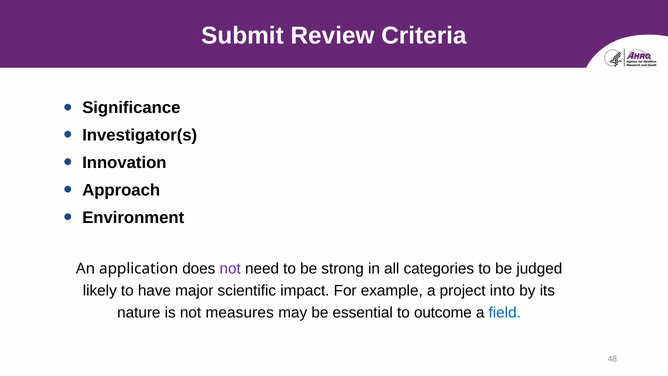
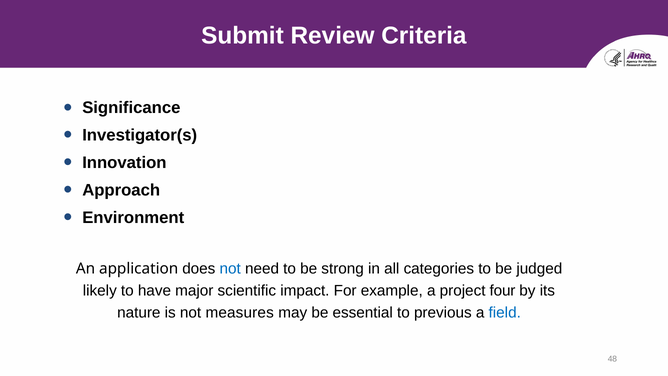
not at (230, 268) colour: purple -> blue
into: into -> four
outcome: outcome -> previous
